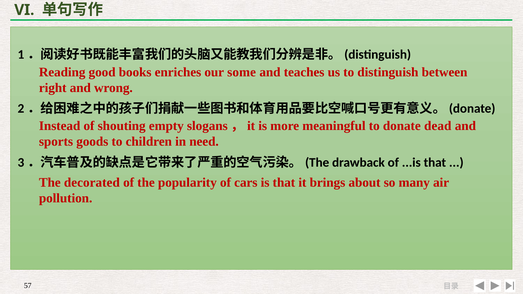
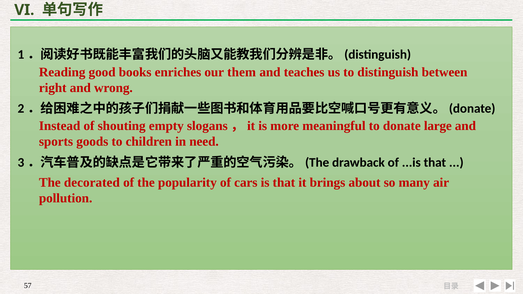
some: some -> them
dead: dead -> large
